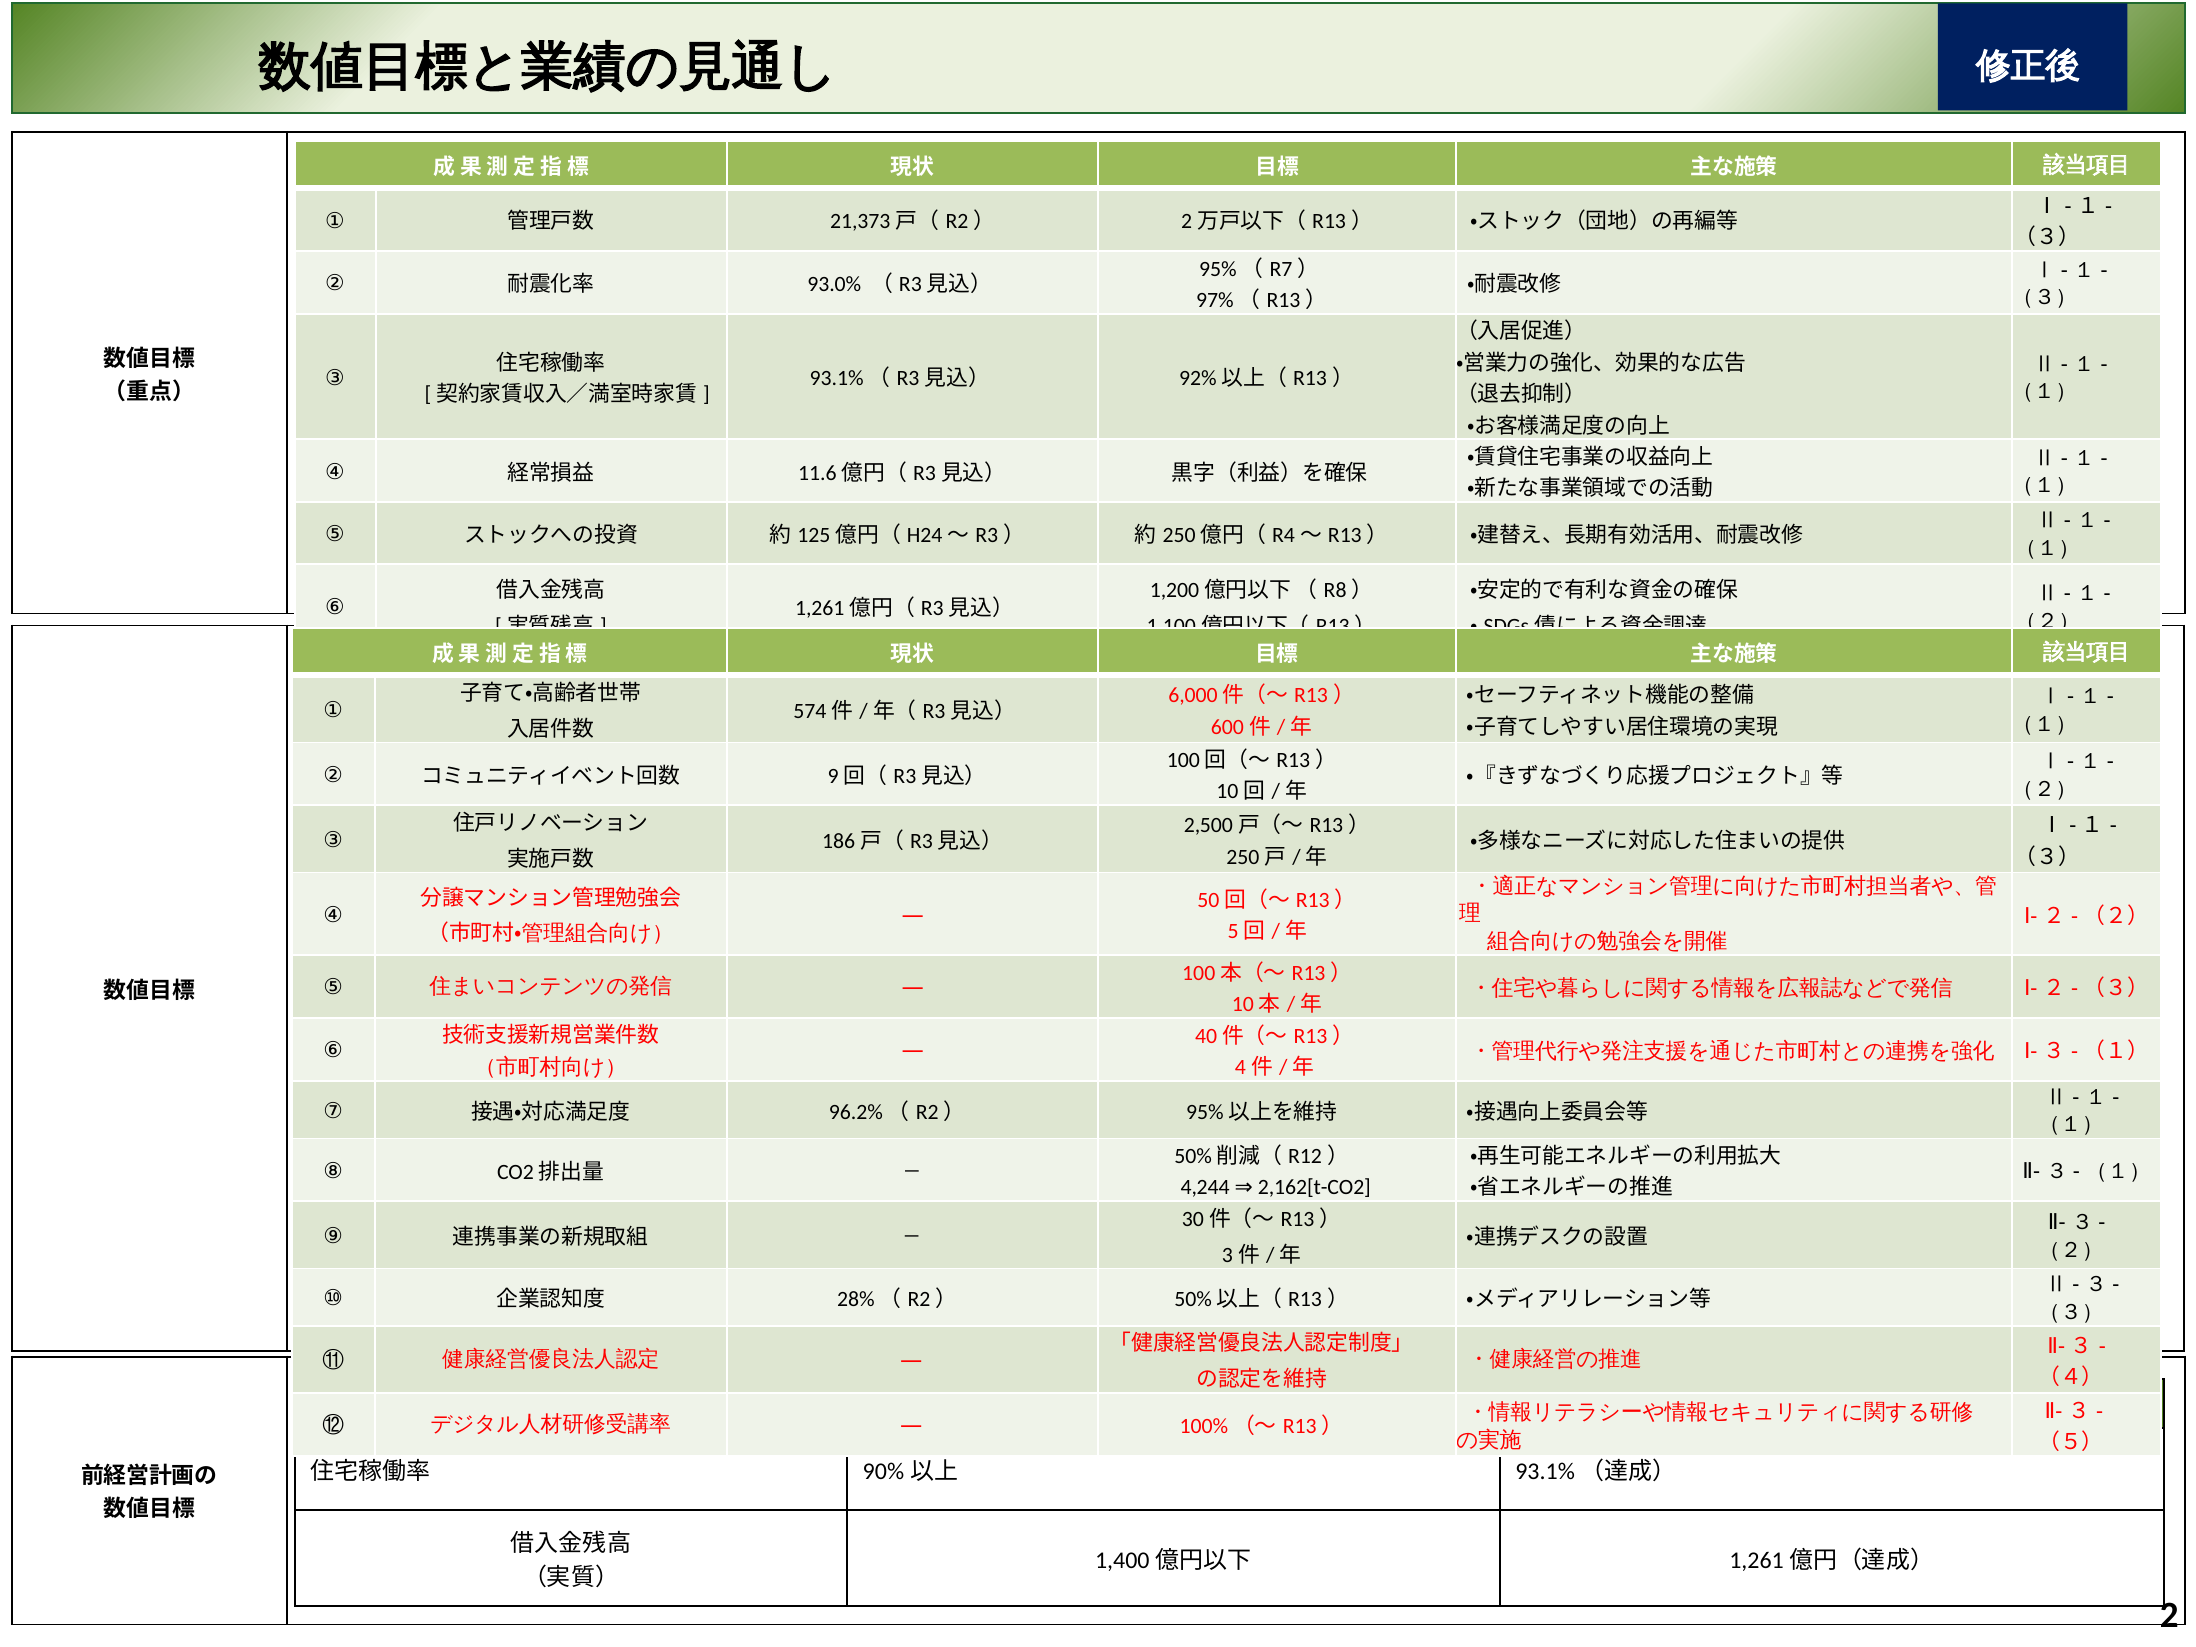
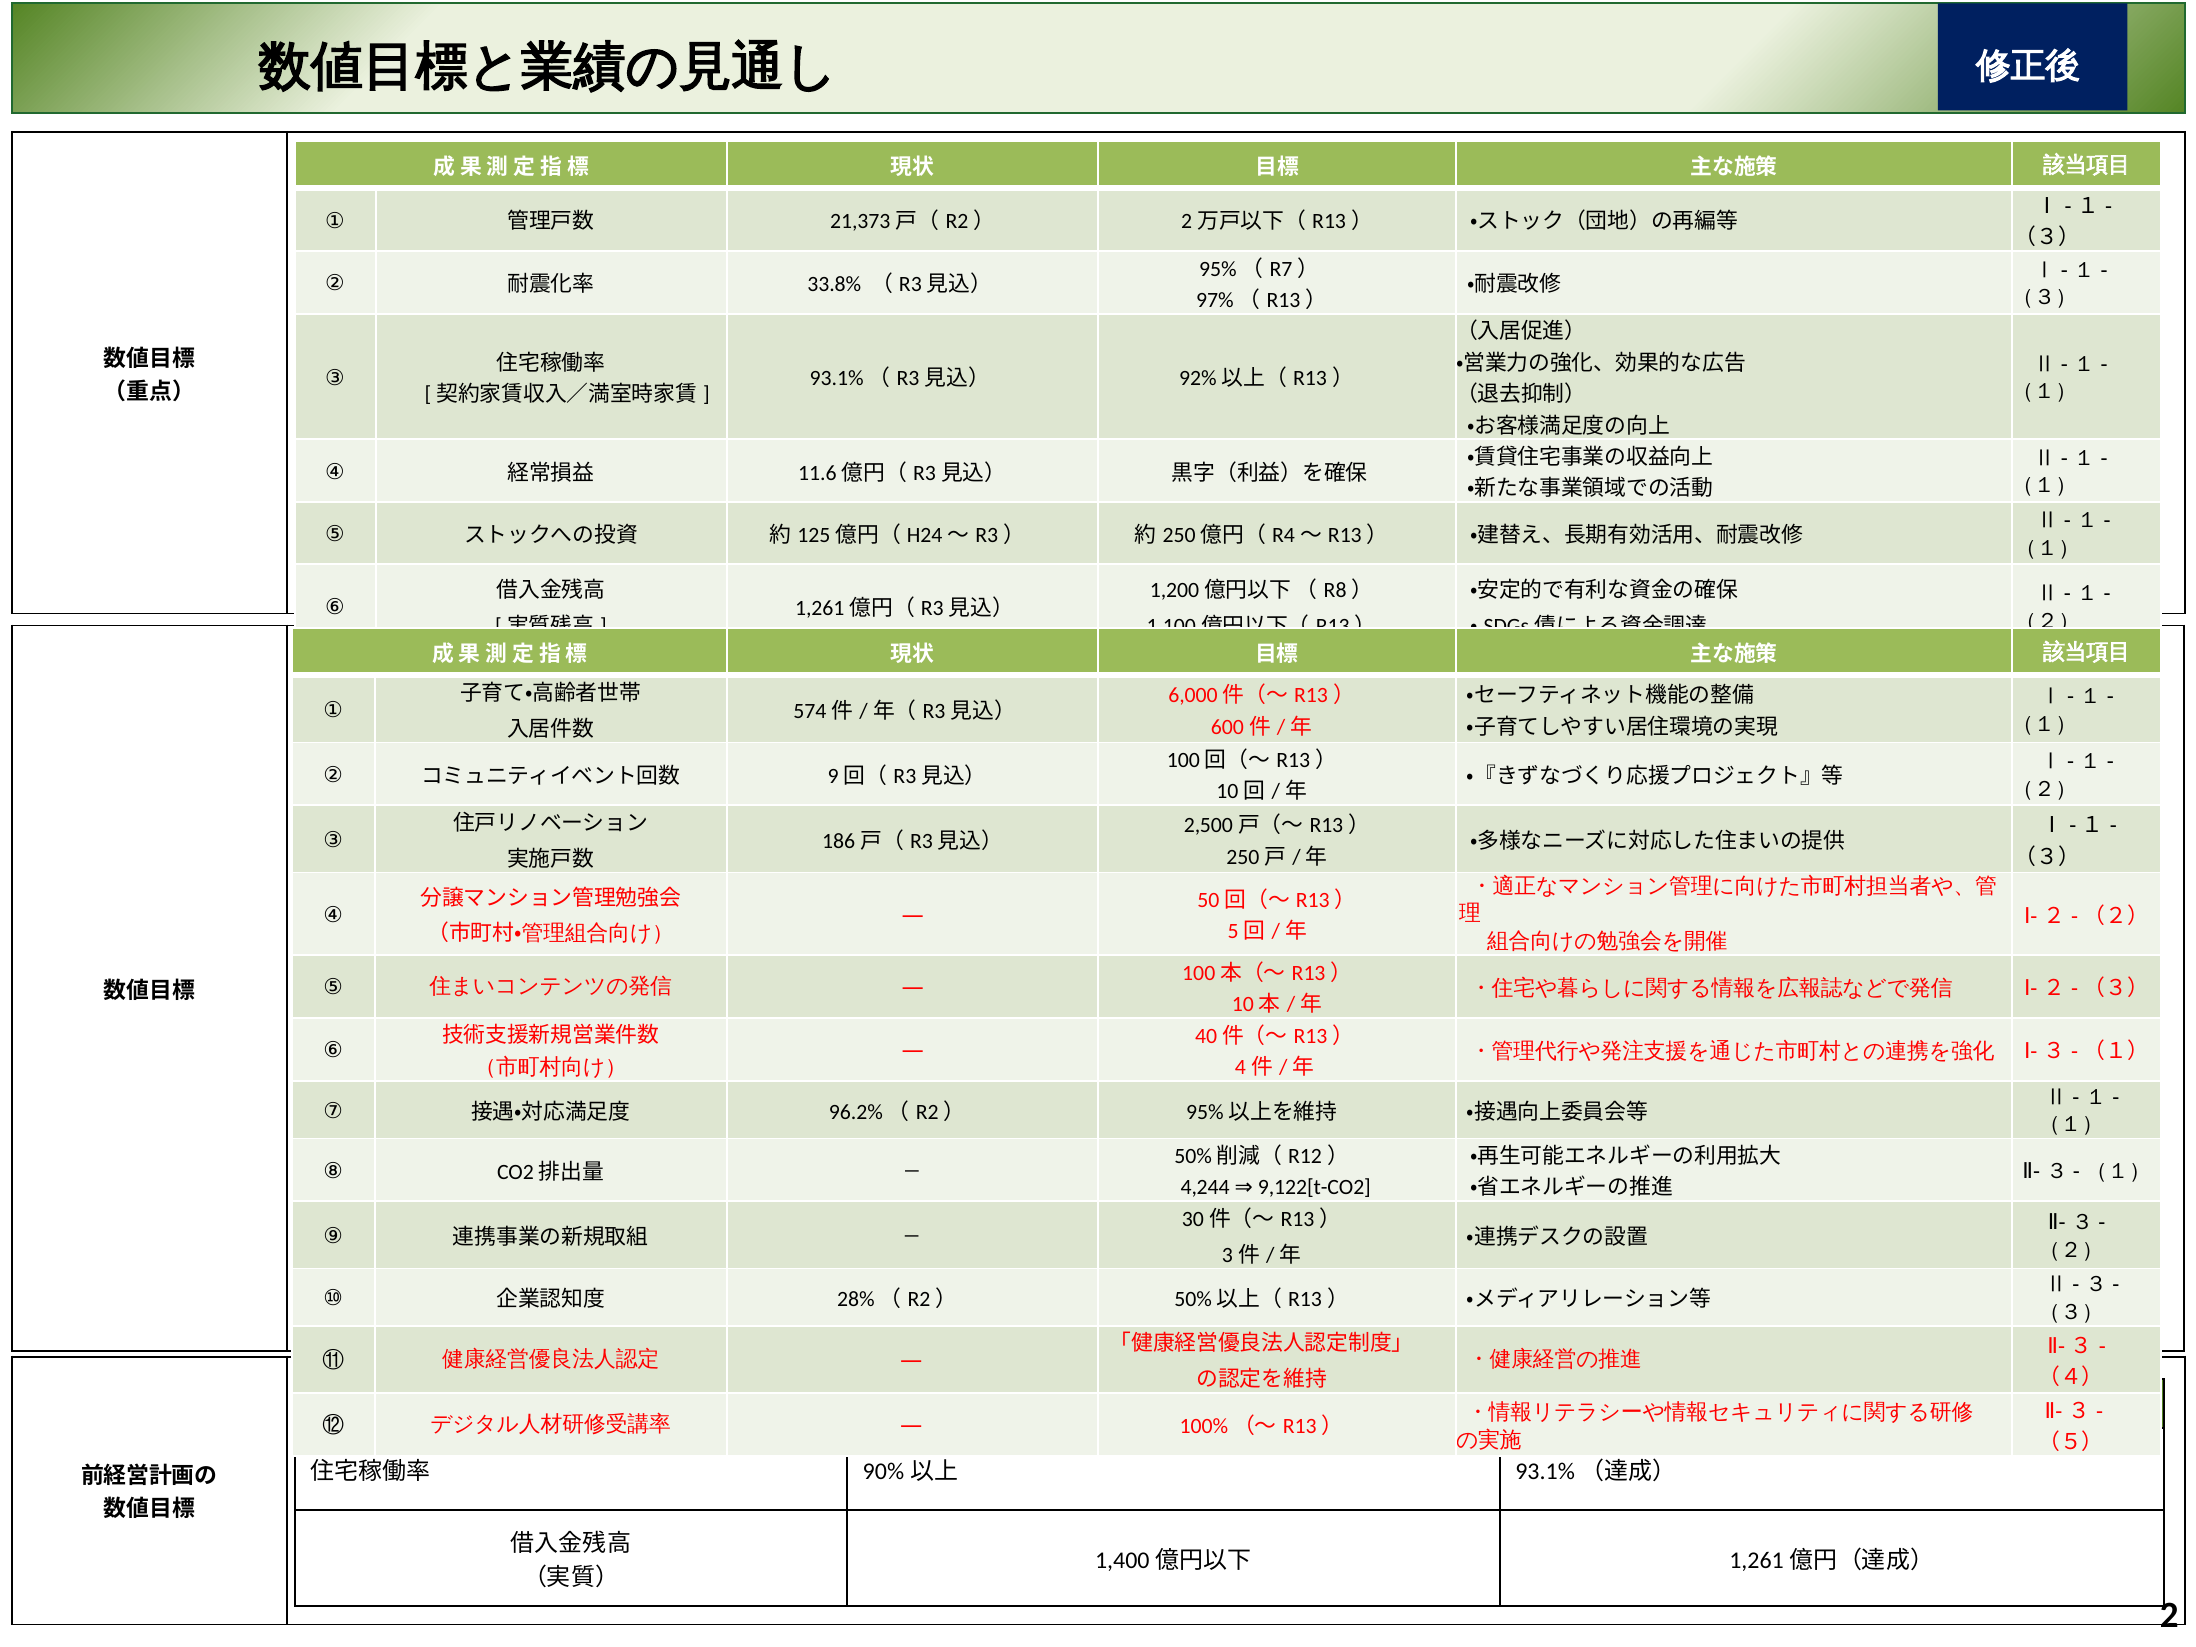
93.0%: 93.0% -> 33.8%
2,162[t-CO2: 2,162[t-CO2 -> 9,122[t-CO2
